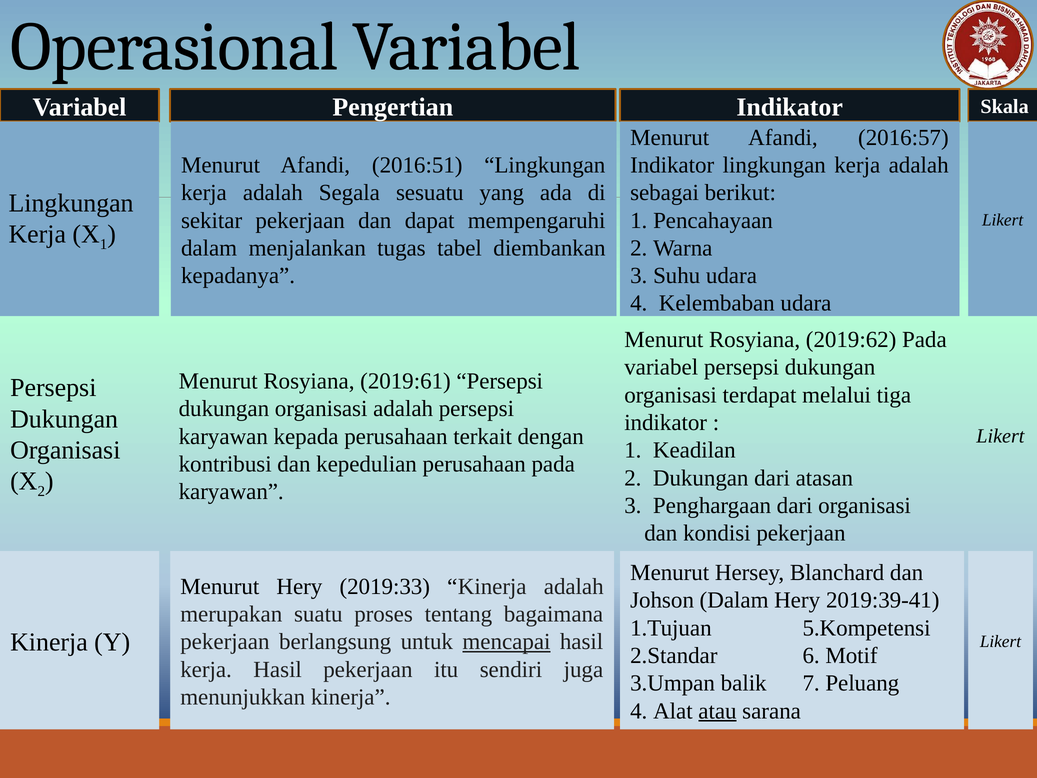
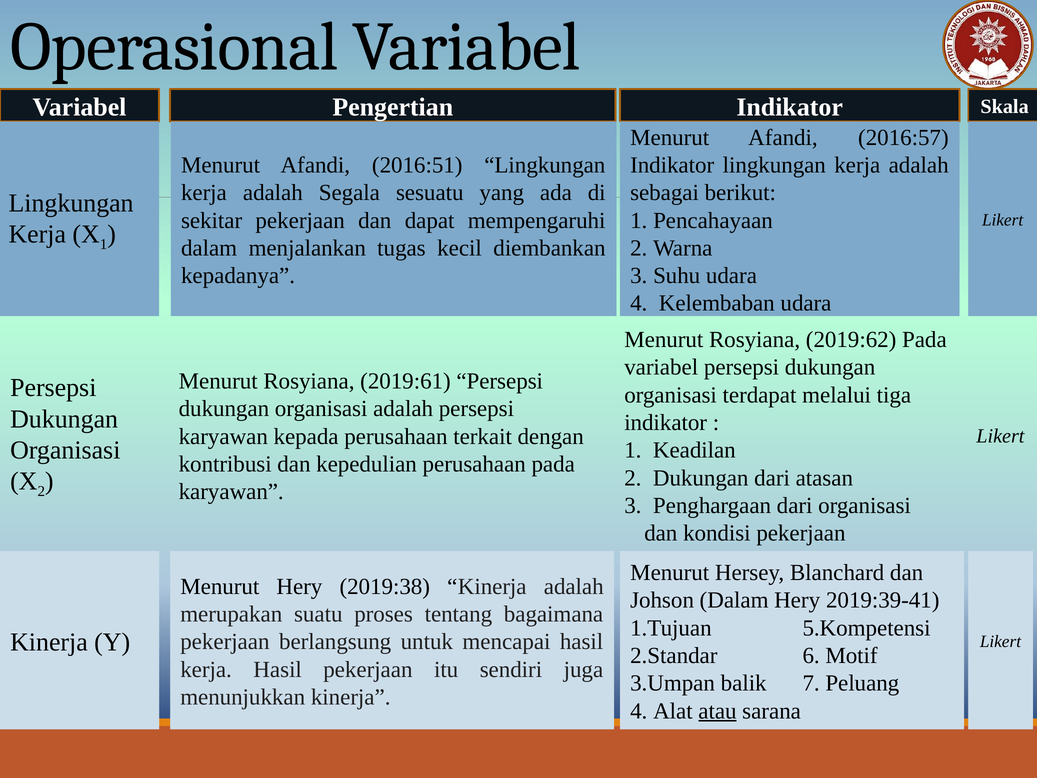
tabel: tabel -> kecil
2019:33: 2019:33 -> 2019:38
mencapai underline: present -> none
